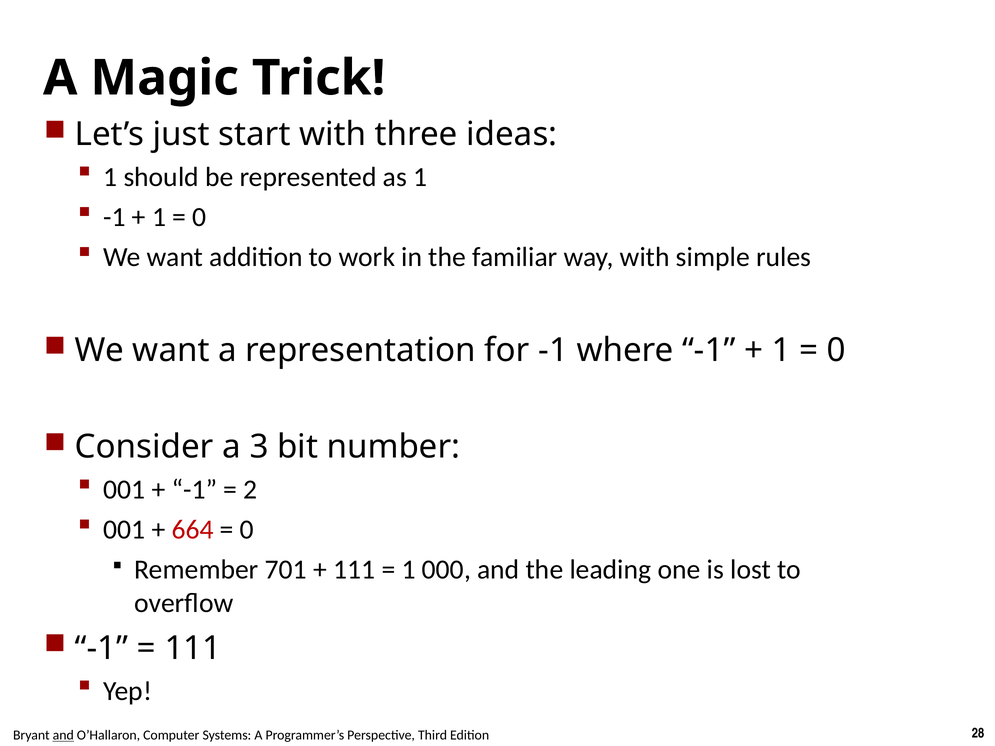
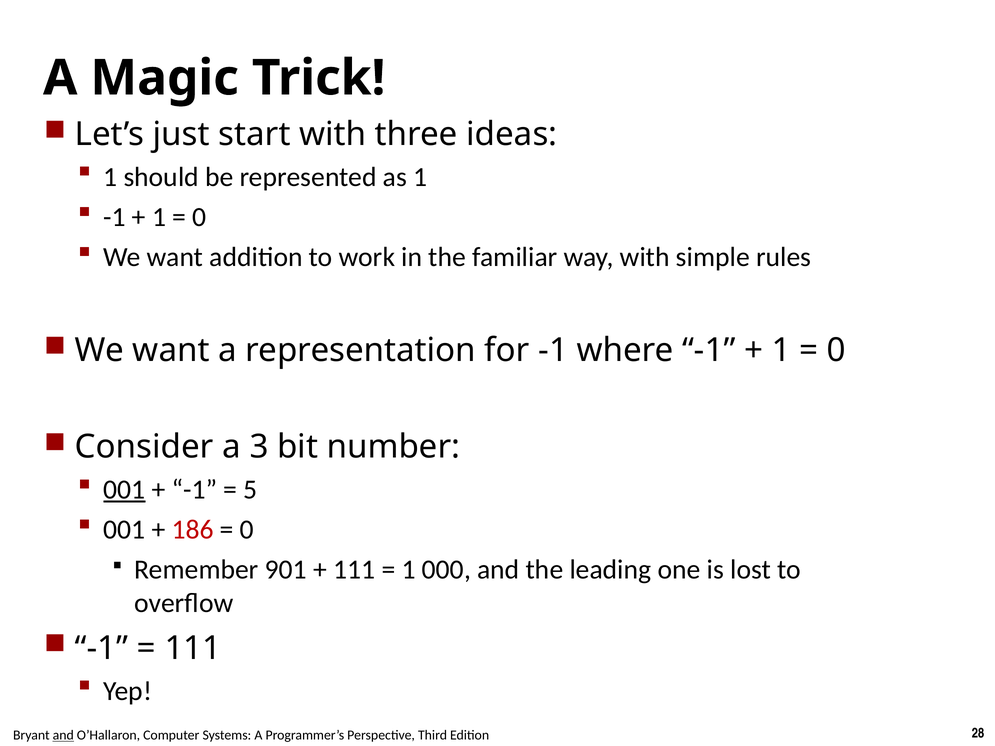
001 at (124, 490) underline: none -> present
2: 2 -> 5
664: 664 -> 186
701: 701 -> 901
